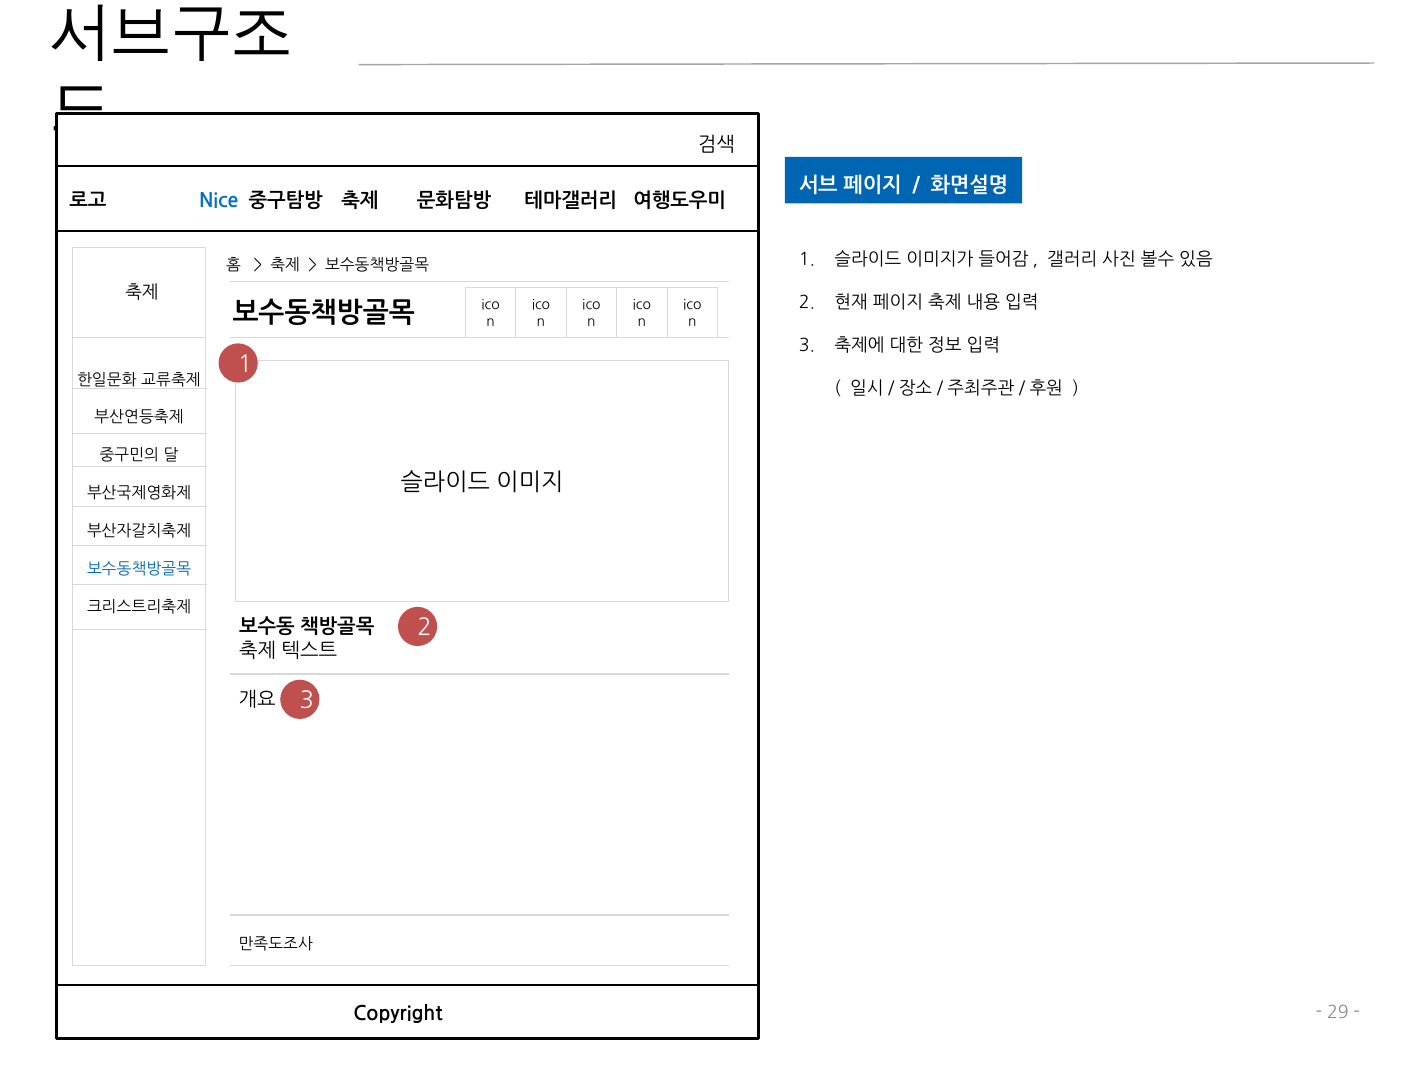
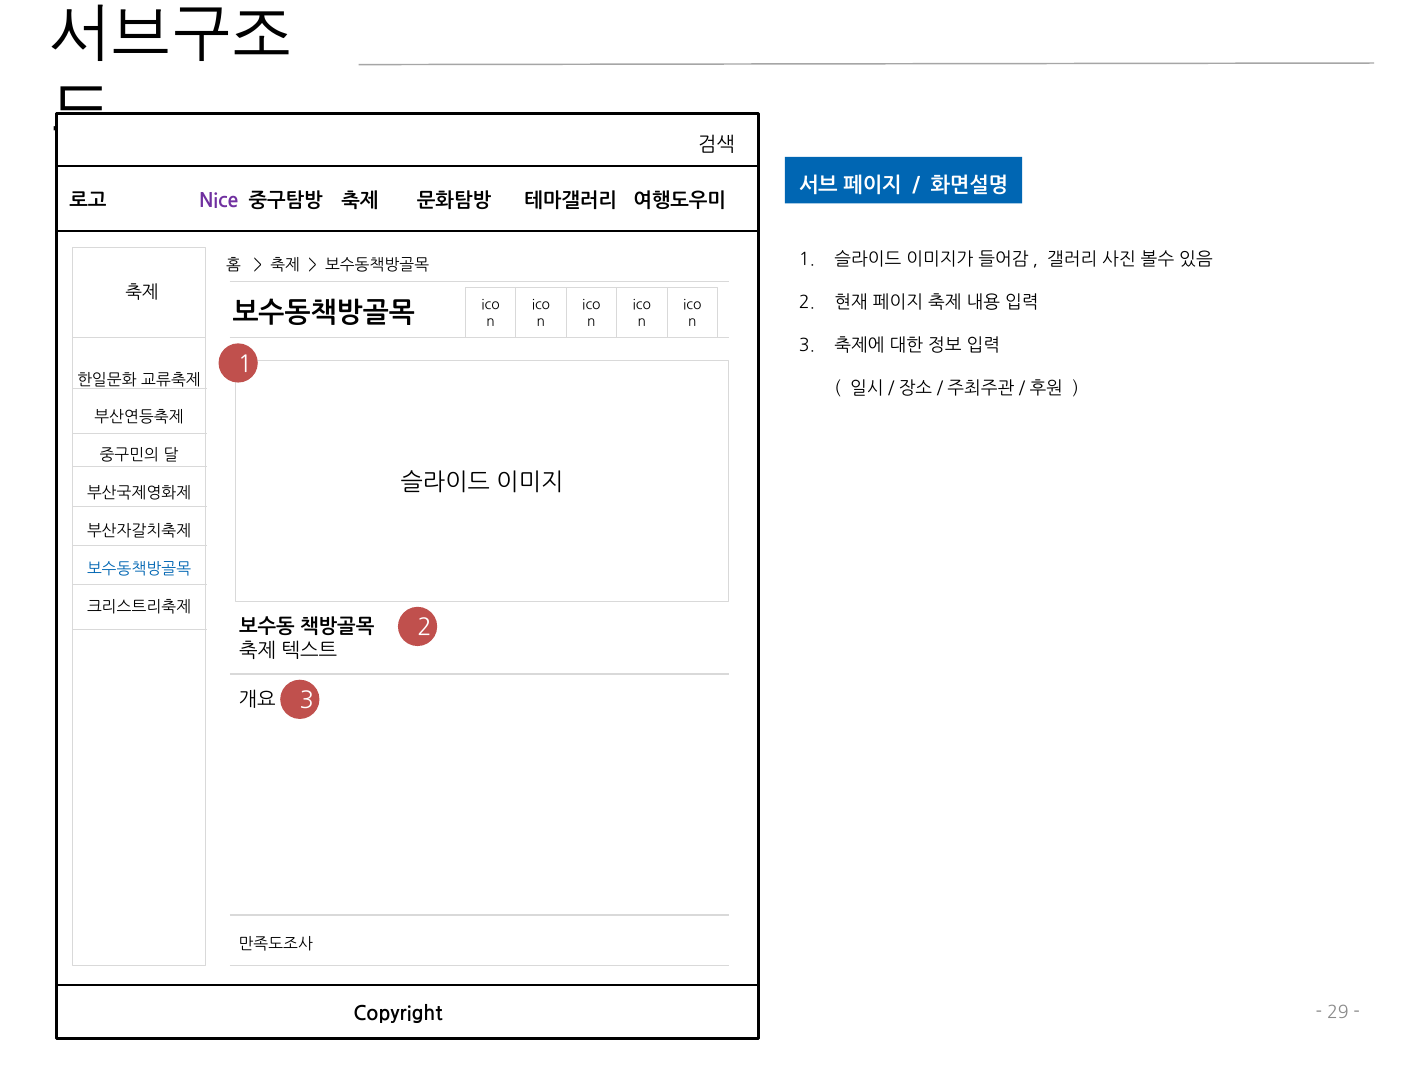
Nice colour: blue -> purple
